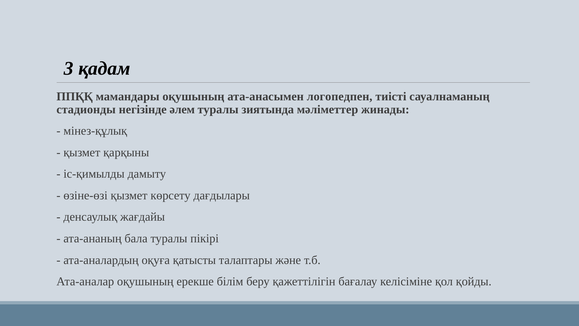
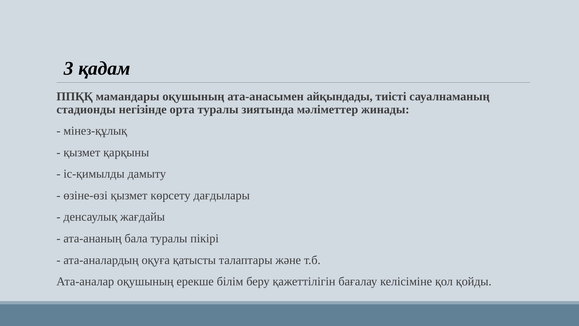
логопедпен: логопедпен -> айқындады
әлем: әлем -> орта
